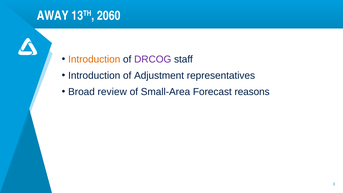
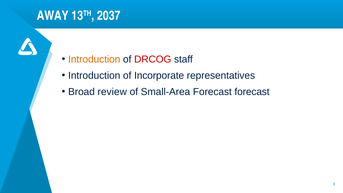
2060: 2060 -> 2037
DRCOG colour: purple -> red
Adjustment: Adjustment -> Incorporate
Forecast reasons: reasons -> forecast
